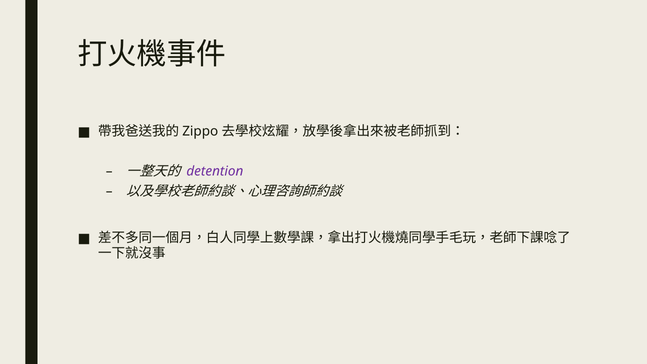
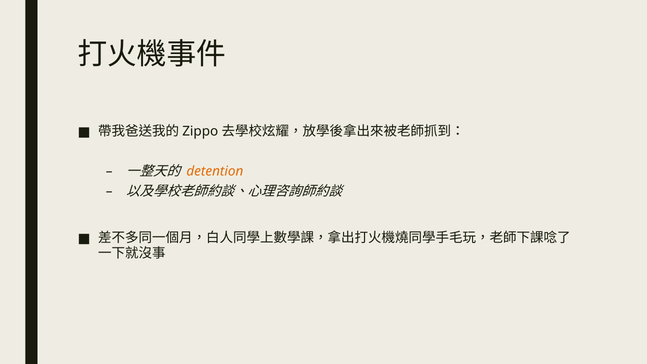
detention colour: purple -> orange
